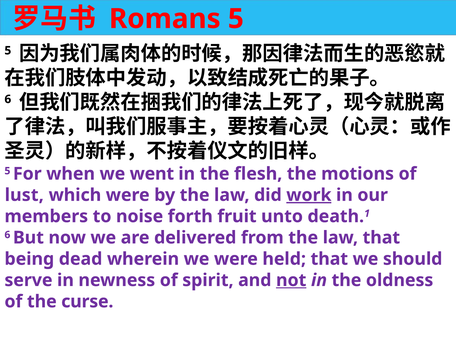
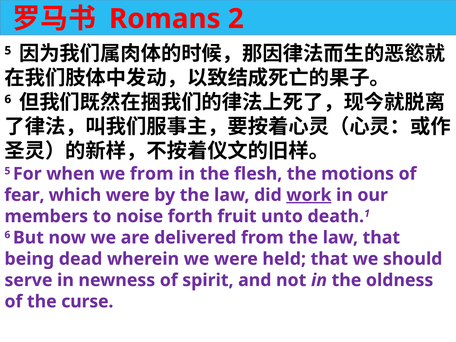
Romans 5: 5 -> 2
we went: went -> from
lust: lust -> fear
not underline: present -> none
